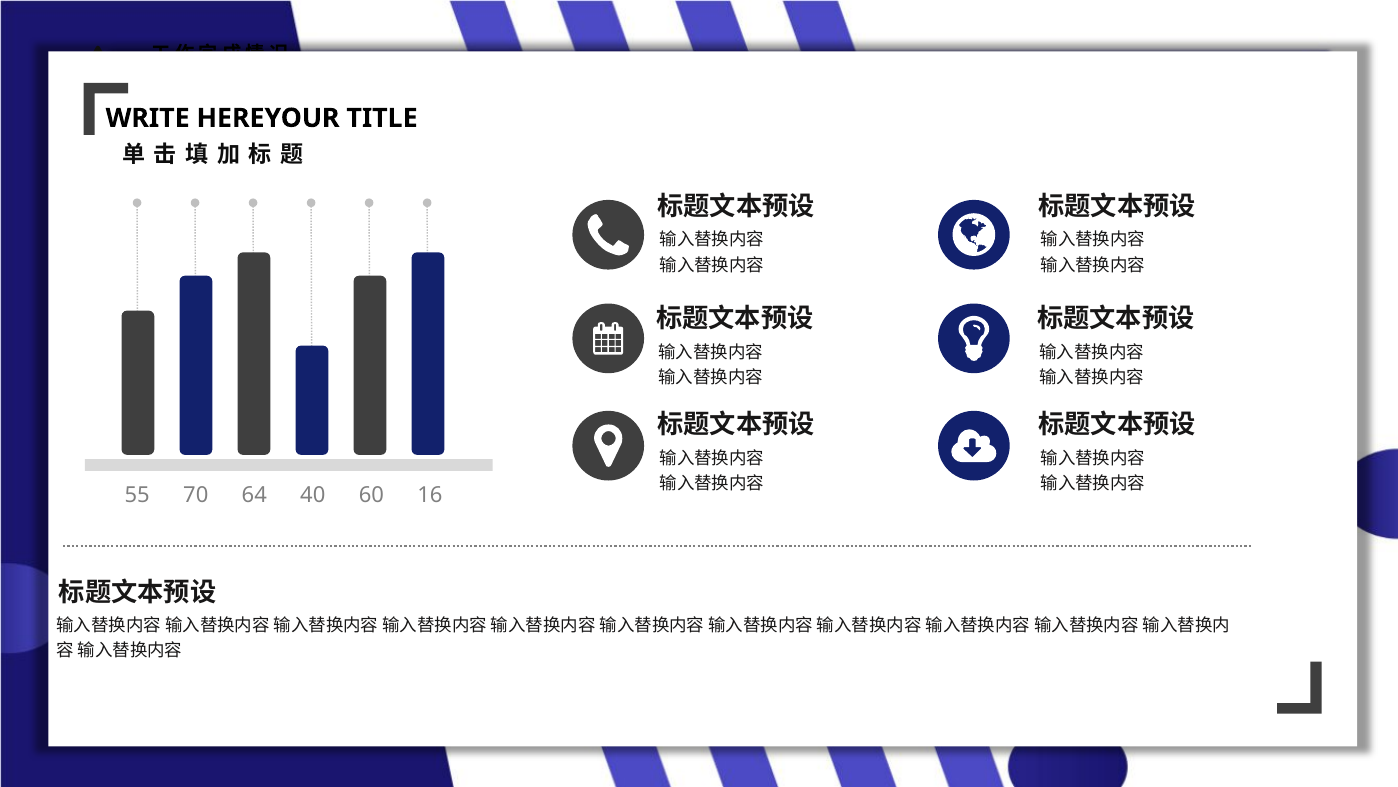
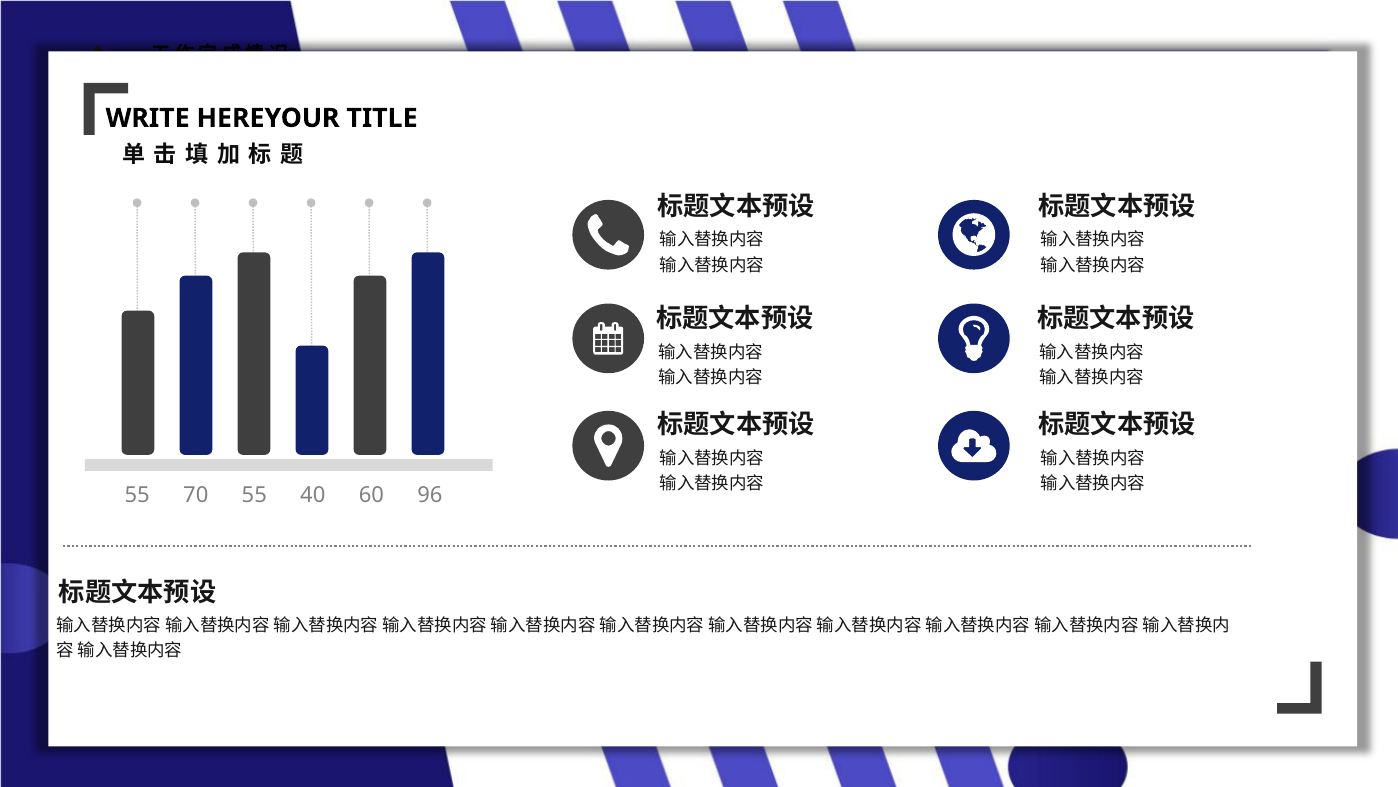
70 64: 64 -> 55
16: 16 -> 96
